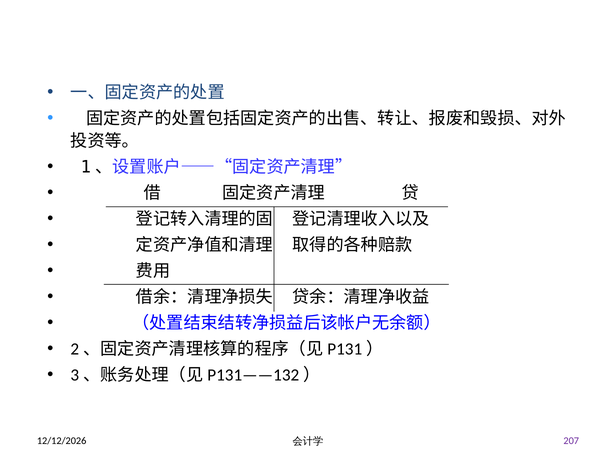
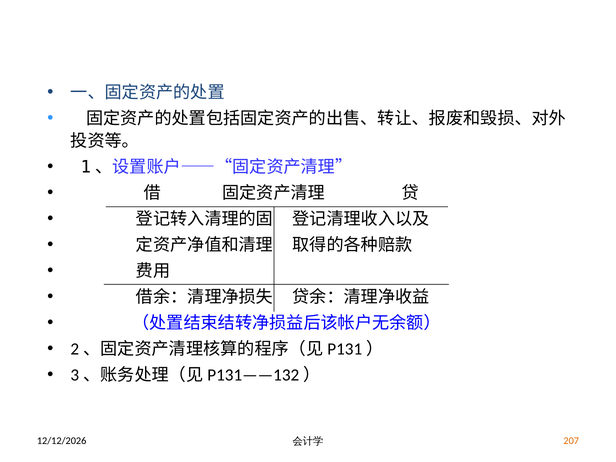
207 colour: purple -> orange
